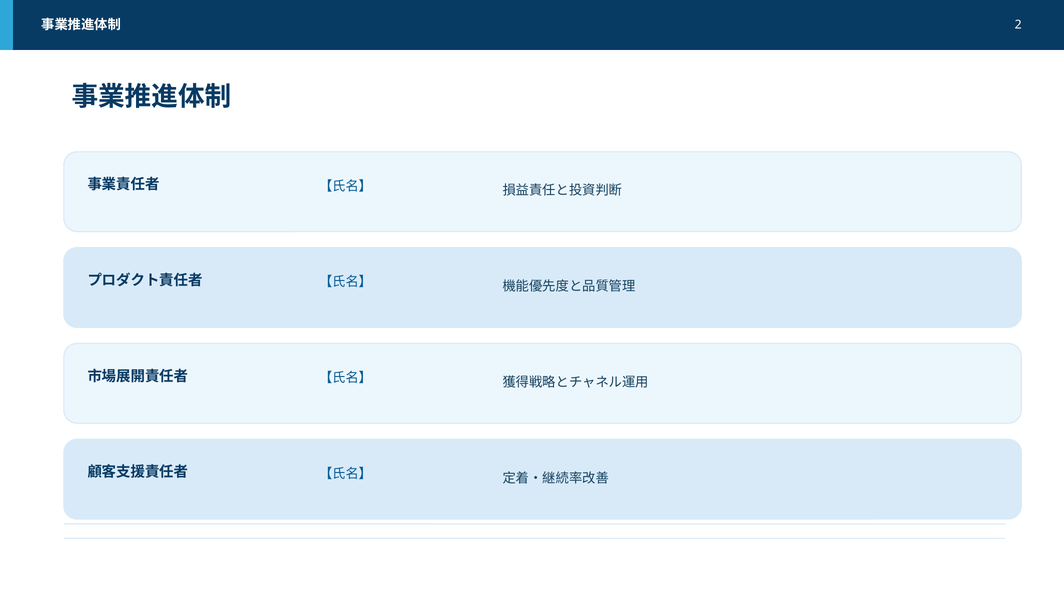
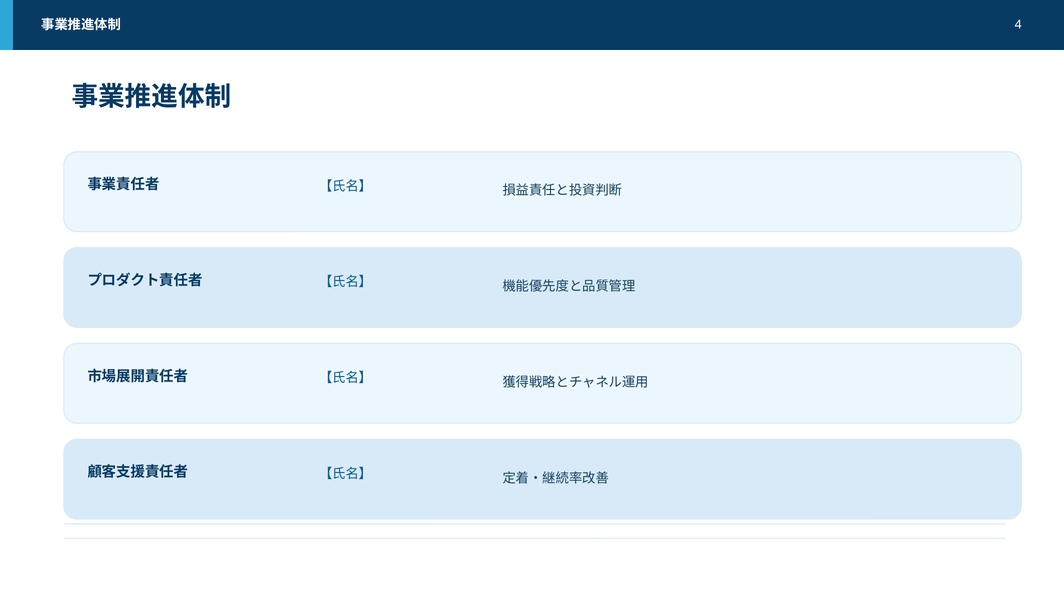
2: 2 -> 4
